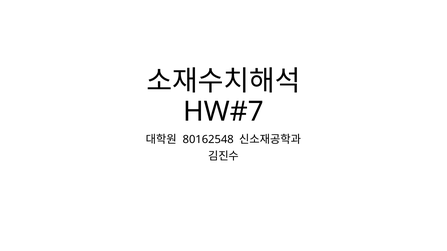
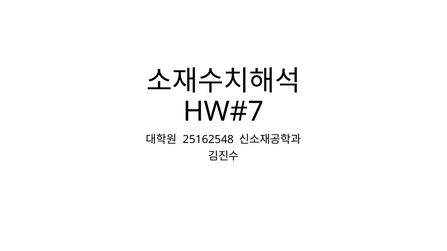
80162548: 80162548 -> 25162548
